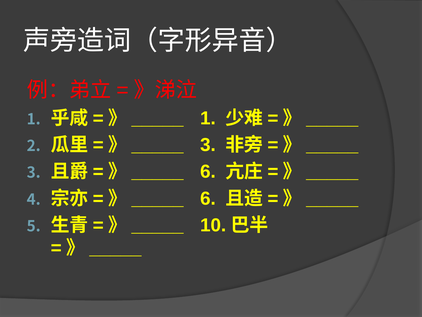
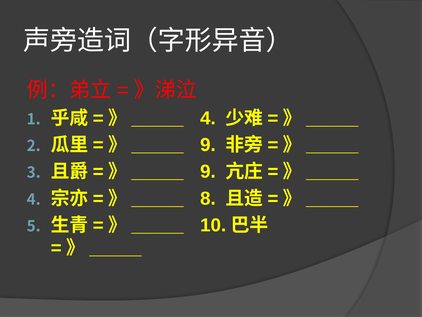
1 at (208, 118): 1 -> 4
3 at (208, 145): 3 -> 9
6 at (208, 171): 6 -> 9
6 at (208, 198): 6 -> 8
